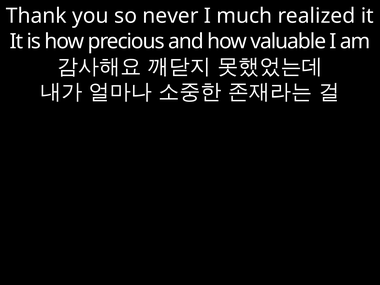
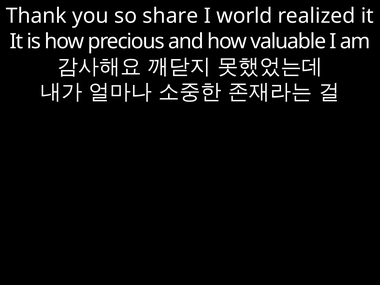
never: never -> share
much: much -> world
